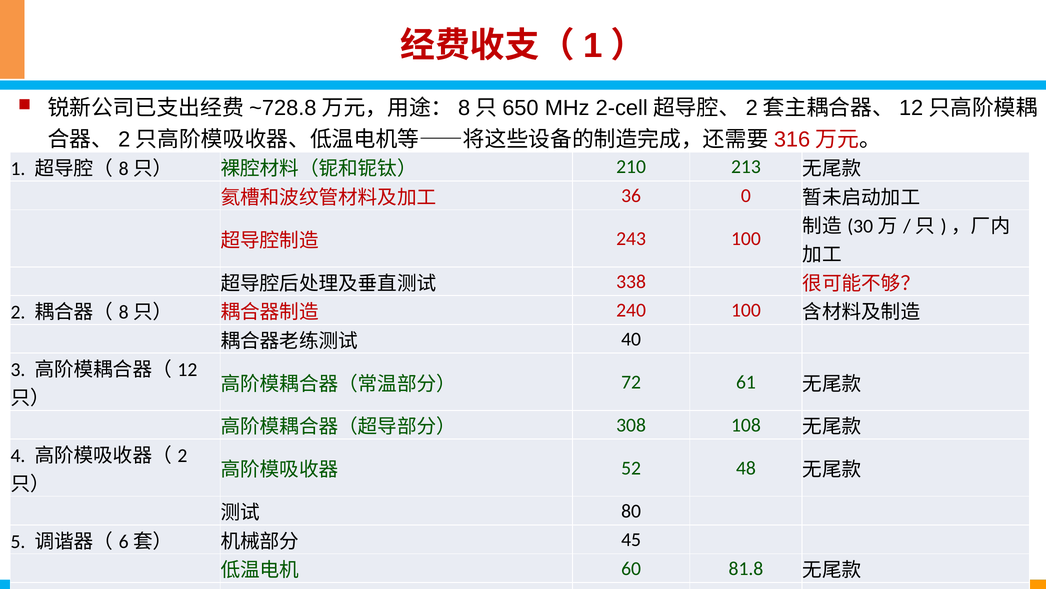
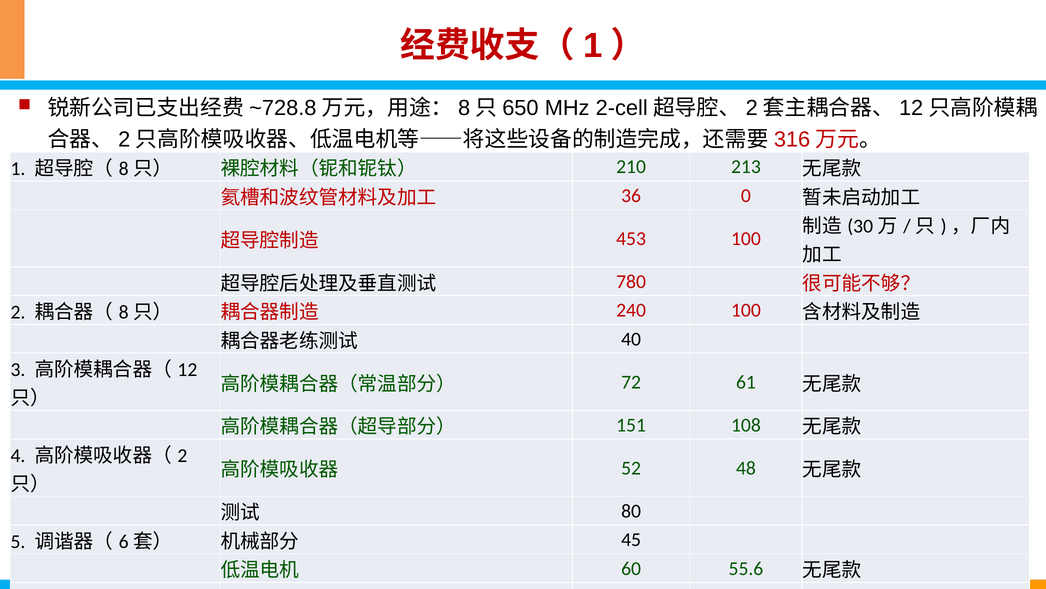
243: 243 -> 453
338: 338 -> 780
308: 308 -> 151
81.8: 81.8 -> 55.6
